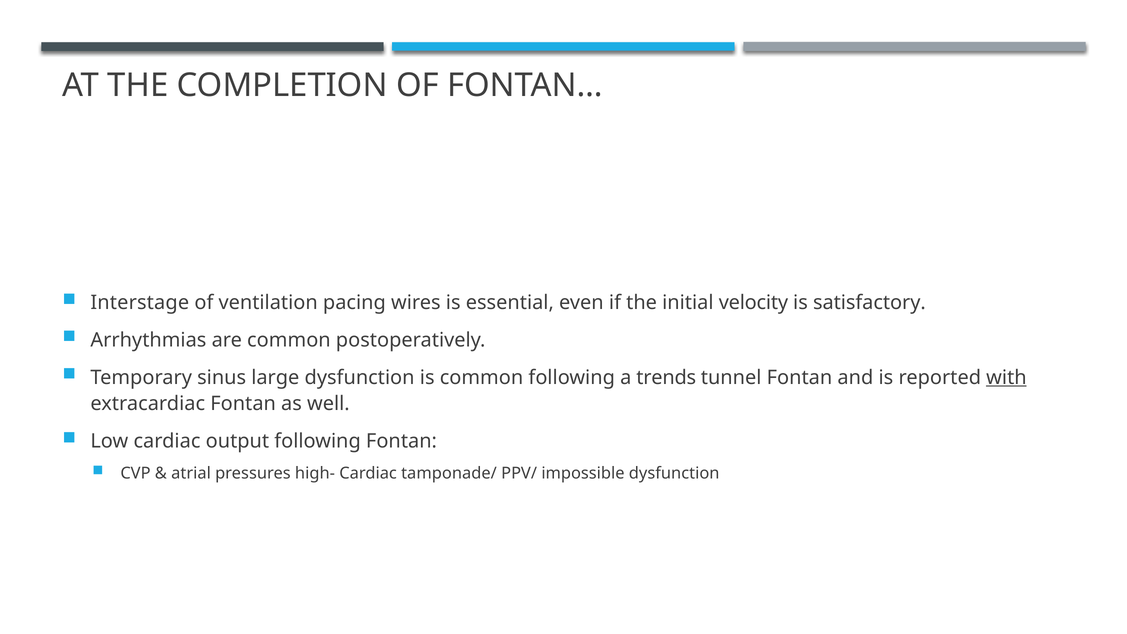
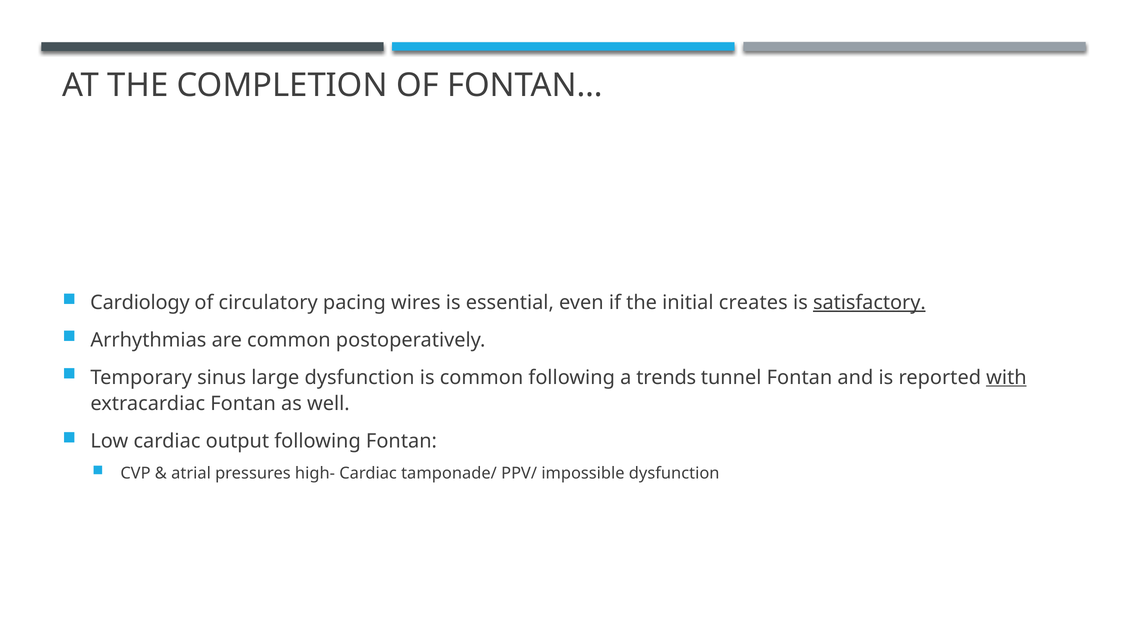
Interstage: Interstage -> Cardiology
ventilation: ventilation -> circulatory
velocity: velocity -> creates
satisfactory underline: none -> present
